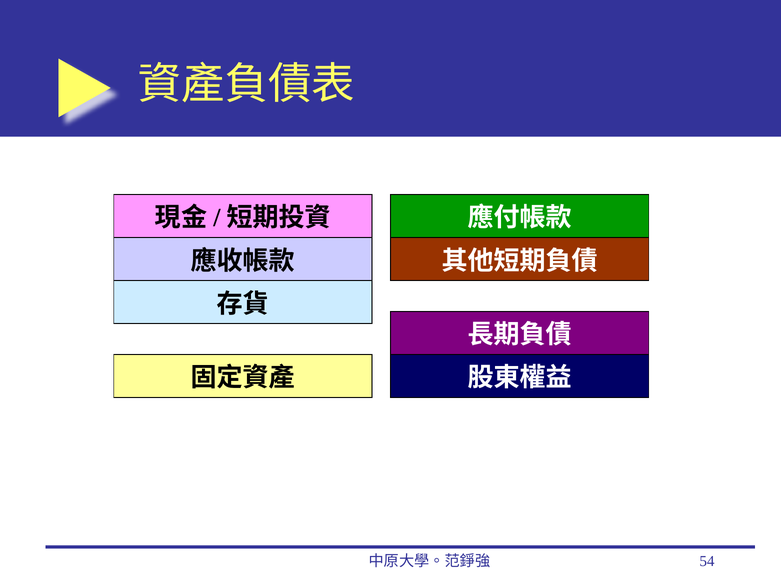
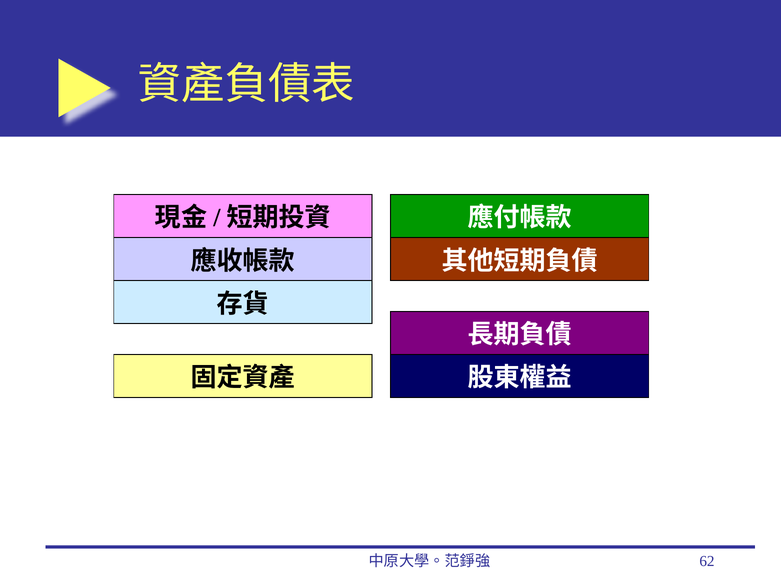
54: 54 -> 62
